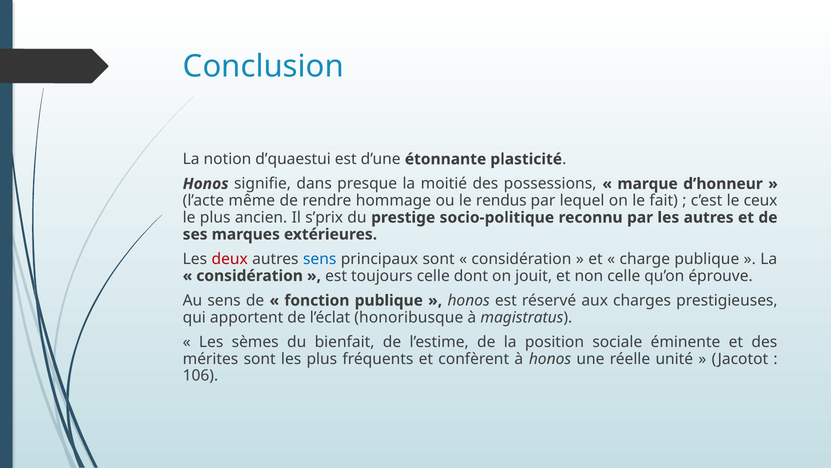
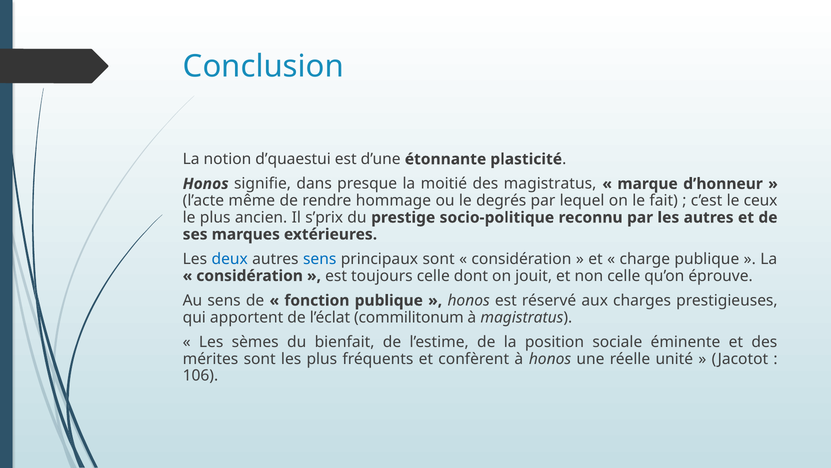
des possessions: possessions -> magistratus
rendus: rendus -> degrés
deux colour: red -> blue
honoribusque: honoribusque -> commilitonum
